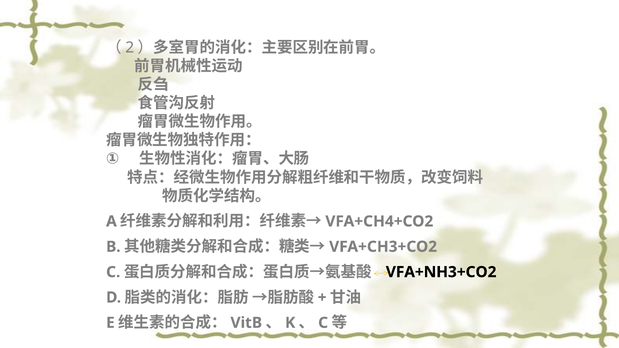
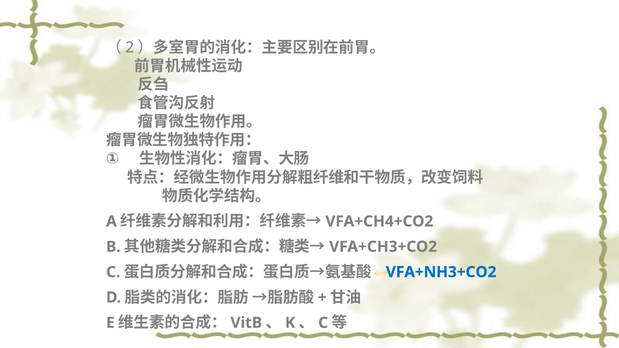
VFA+NH3+CO2 colour: black -> blue
